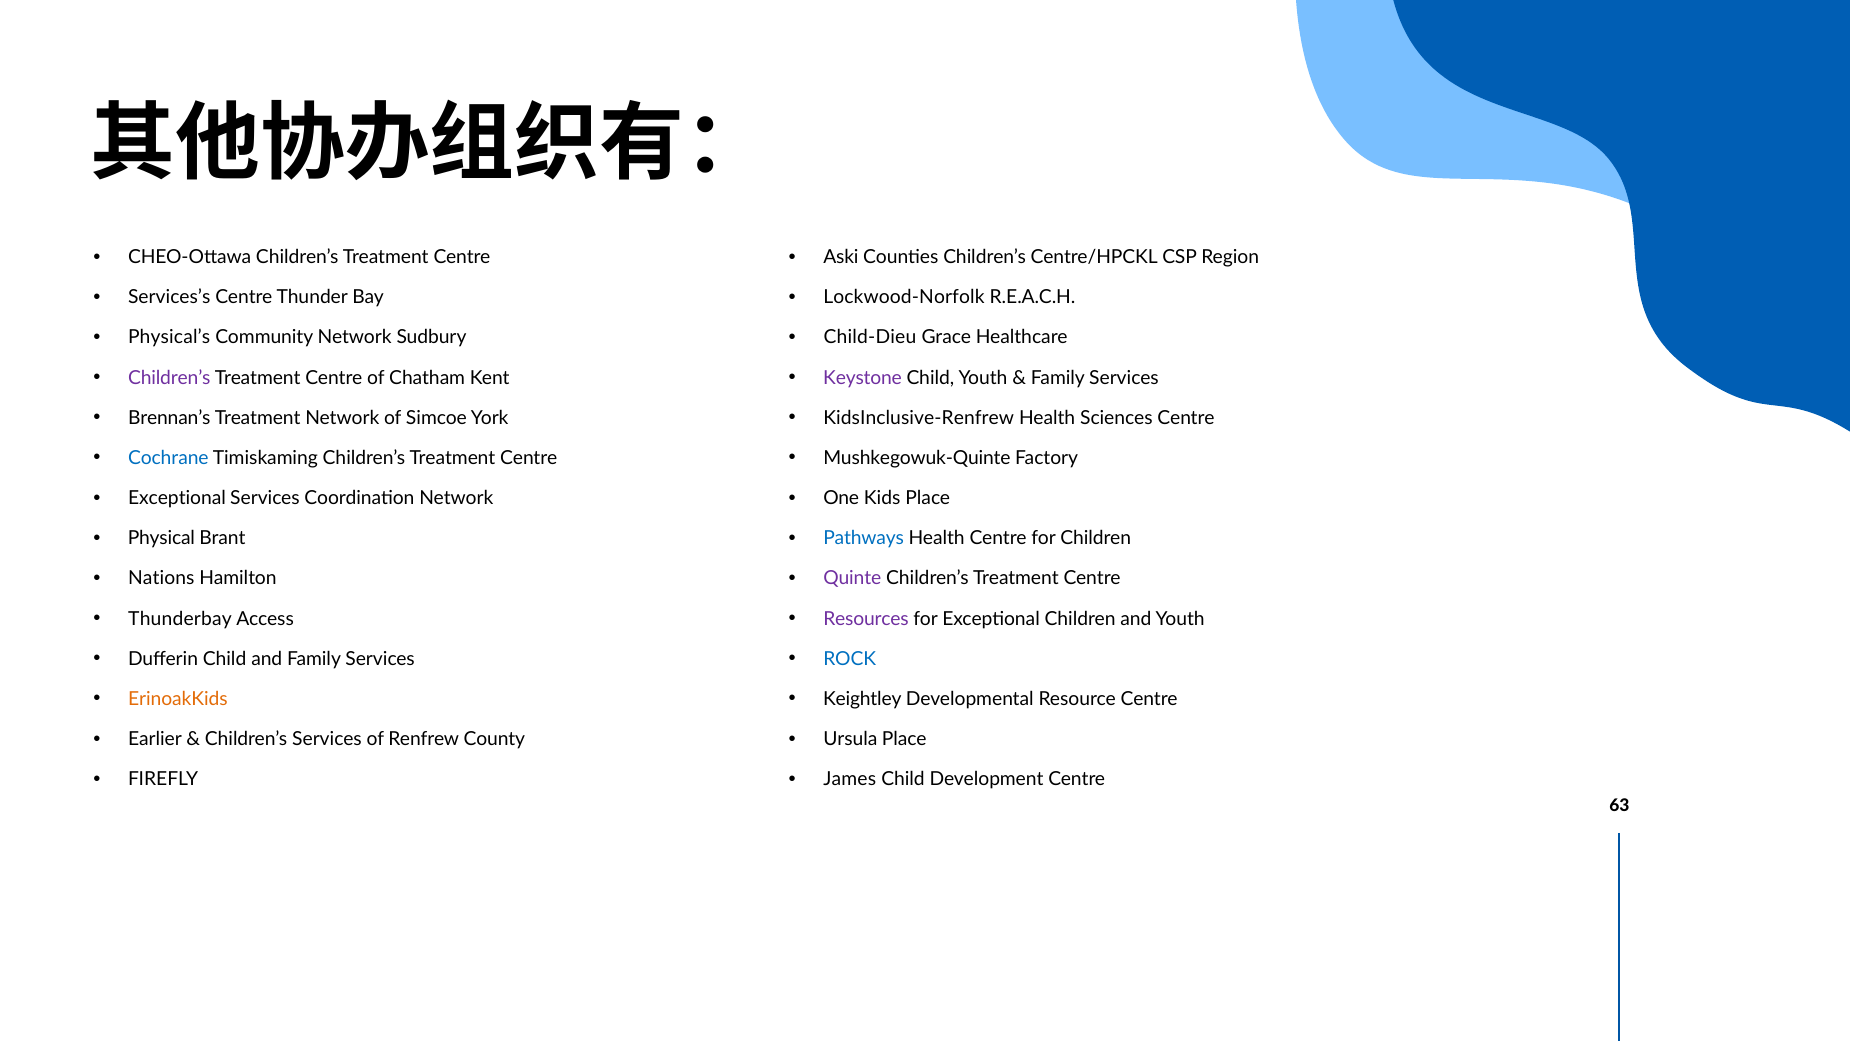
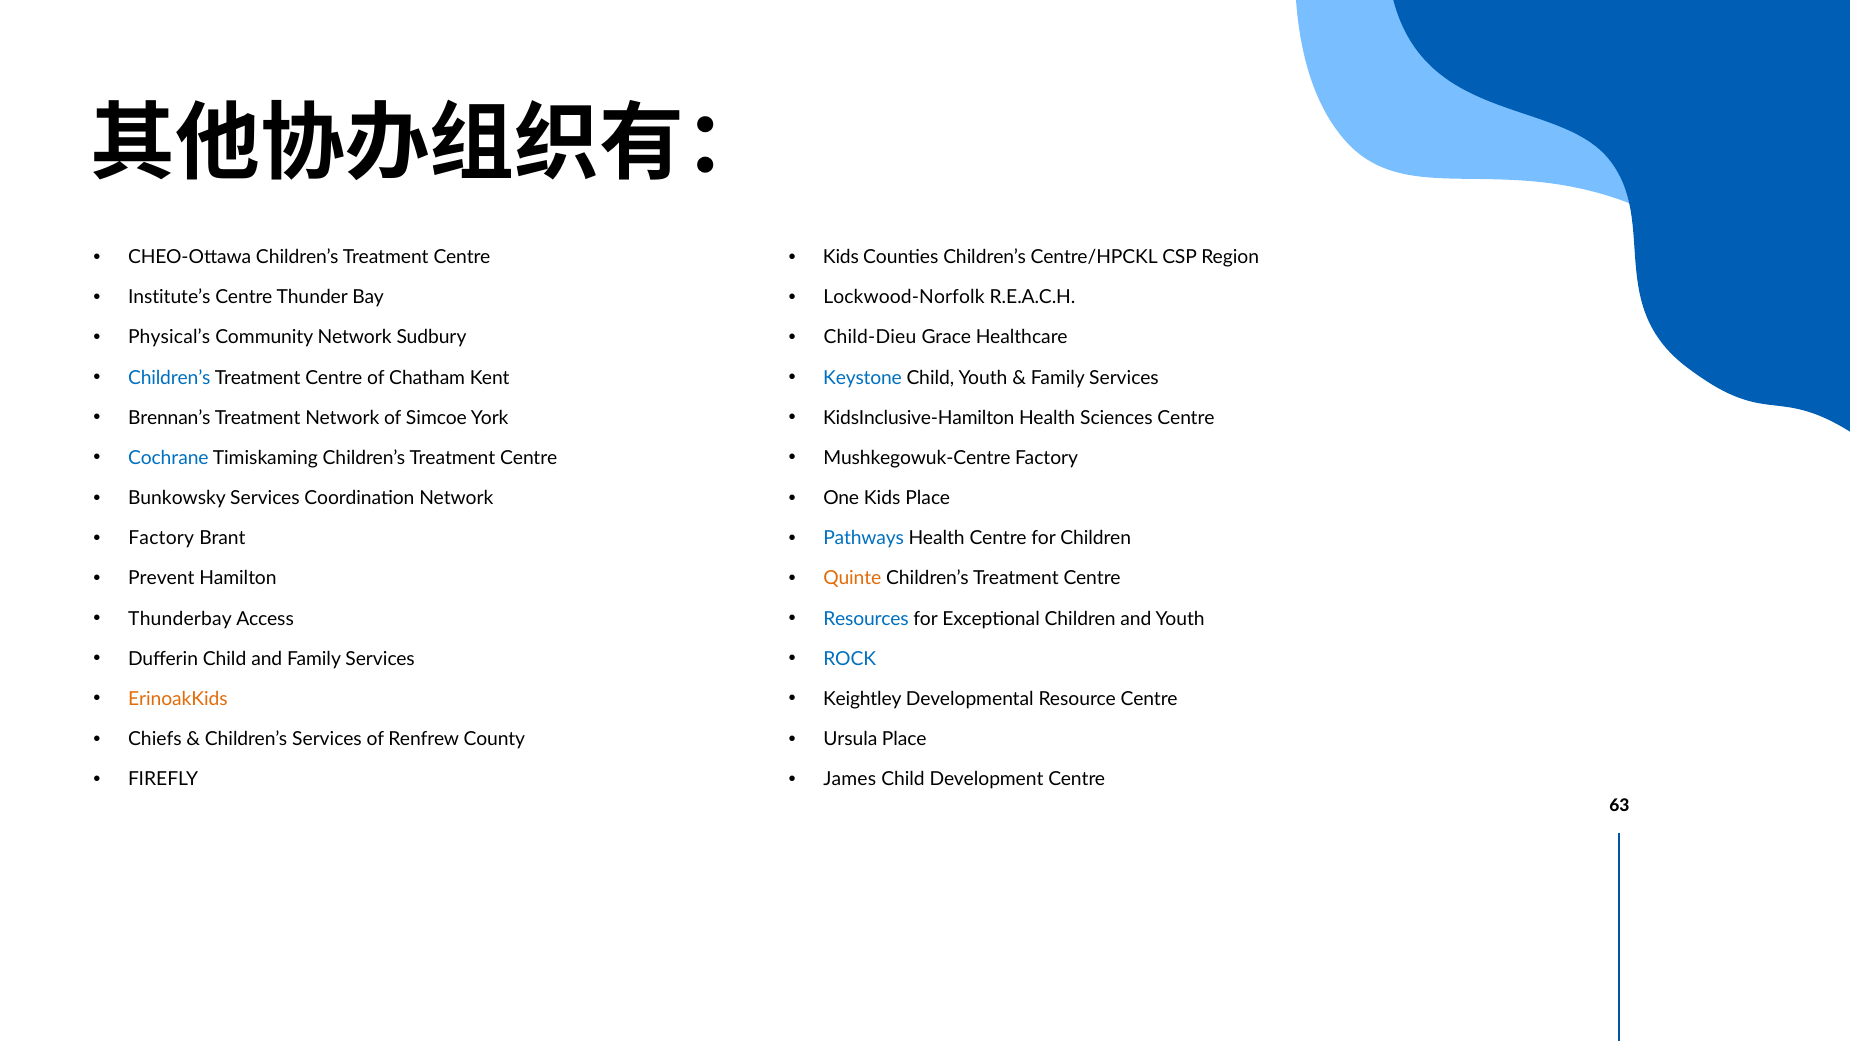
Aski at (841, 257): Aski -> Kids
Services’s: Services’s -> Institute’s
Children’s at (169, 378) colour: purple -> blue
Keystone colour: purple -> blue
KidsInclusive-Renfrew: KidsInclusive-Renfrew -> KidsInclusive-Hamilton
Mushkegowuk-Quinte: Mushkegowuk-Quinte -> Mushkegowuk-Centre
Exceptional at (177, 498): Exceptional -> Bunkowsky
Physical at (161, 538): Physical -> Factory
Nations: Nations -> Prevent
Quinte colour: purple -> orange
Resources colour: purple -> blue
Earlier: Earlier -> Chiefs
